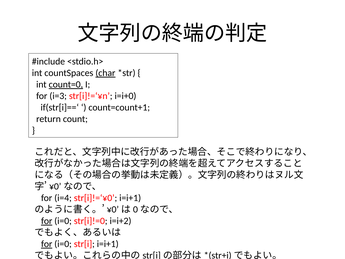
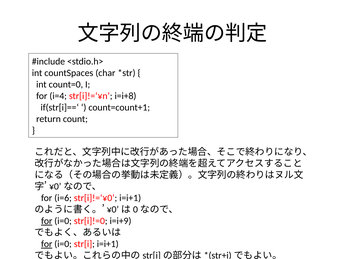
char underline: present -> none
count=0 underline: present -> none
i=3: i=3 -> i=4
i=i+0: i=i+0 -> i=i+8
i=4: i=4 -> i=6
i=i+2: i=i+2 -> i=i+9
